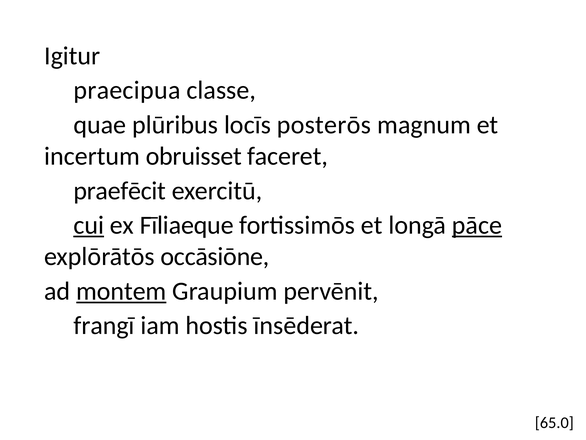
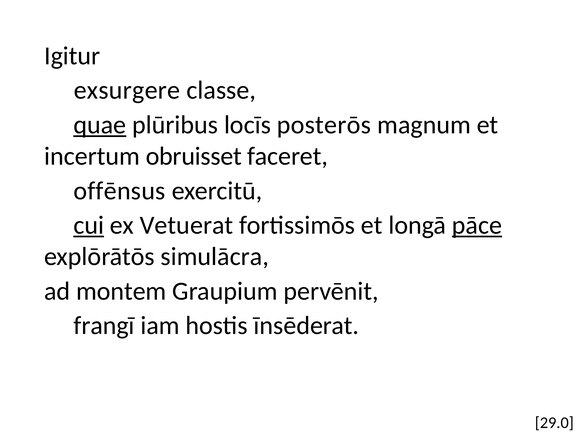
praecipua: praecipua -> exsurgere
quae underline: none -> present
praefēcit: praefēcit -> offēnsus
Fīliaeque: Fīliaeque -> Vetuerat
occāsiōne: occāsiōne -> simulācra
montem underline: present -> none
65.0: 65.0 -> 29.0
